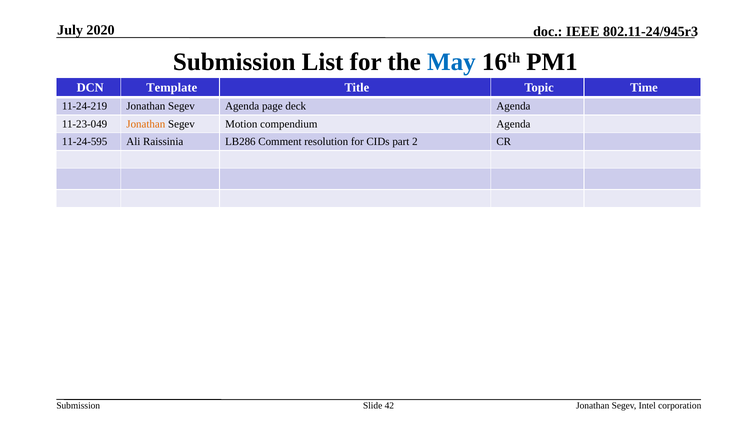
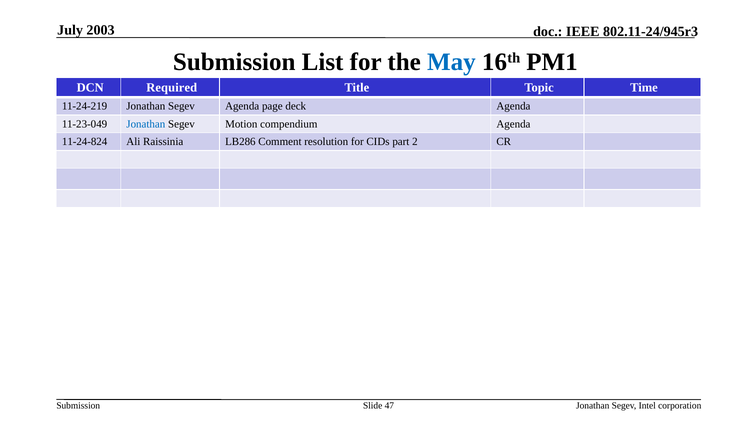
2020: 2020 -> 2003
Template: Template -> Required
Jonathan at (146, 124) colour: orange -> blue
11-24-595: 11-24-595 -> 11-24-824
42: 42 -> 47
